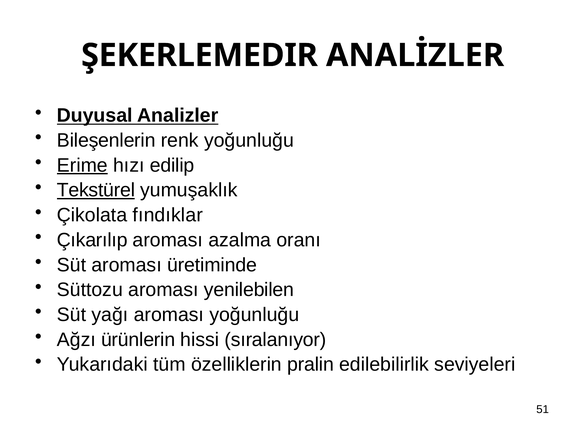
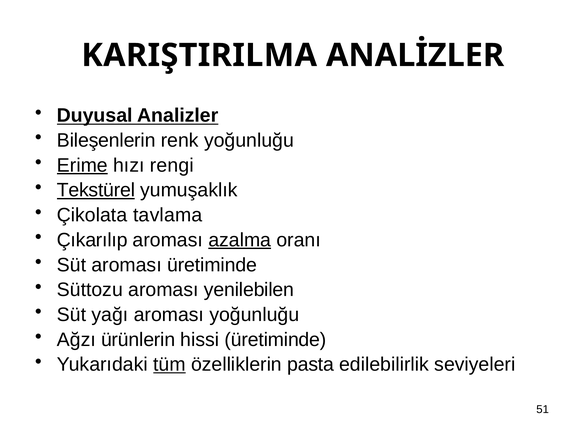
ŞEKERLEMEDIR: ŞEKERLEMEDIR -> KARIŞTIRILMA
edilip: edilip -> rengi
fındıklar: fındıklar -> tavlama
azalma underline: none -> present
hissi sıralanıyor: sıralanıyor -> üretiminde
tüm underline: none -> present
pralin: pralin -> pasta
